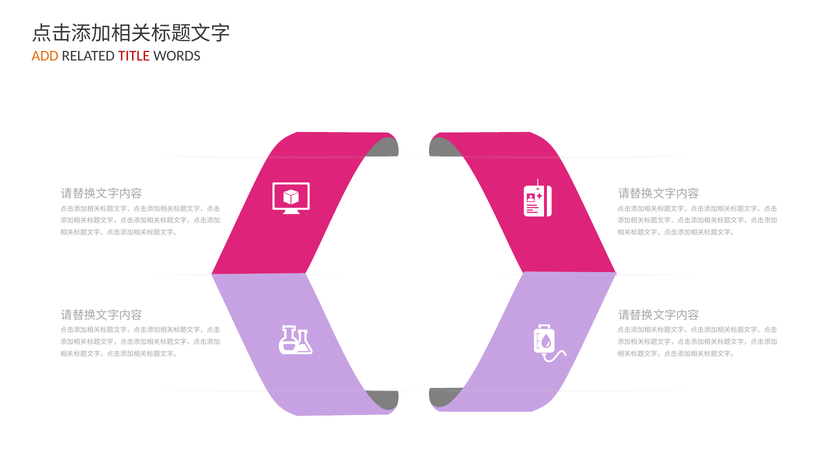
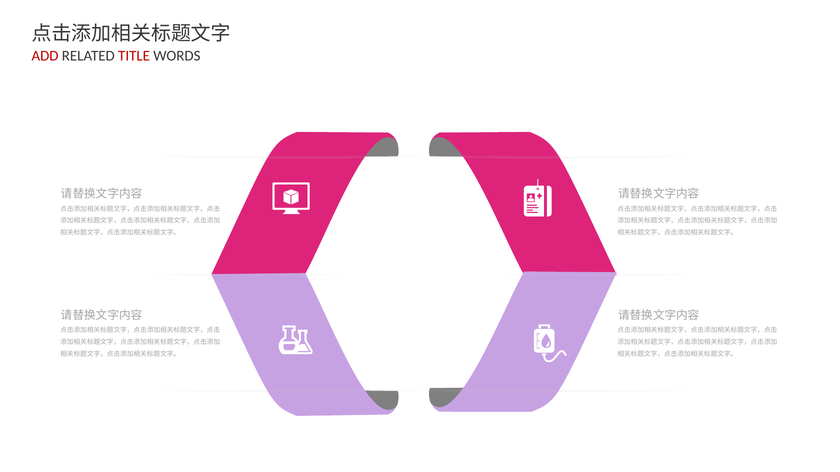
ADD colour: orange -> red
